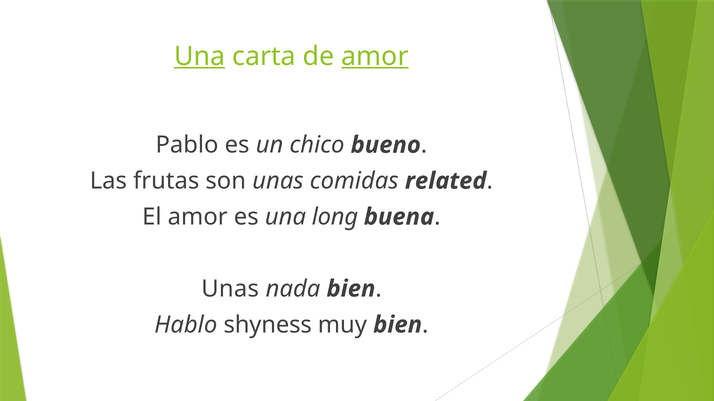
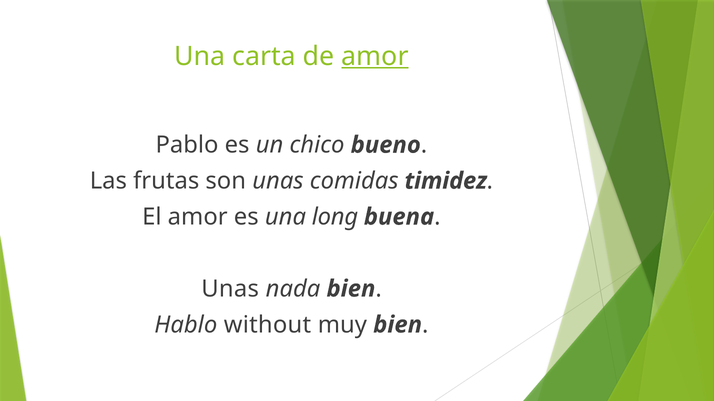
Una at (200, 56) underline: present -> none
related: related -> timidez
shyness: shyness -> without
